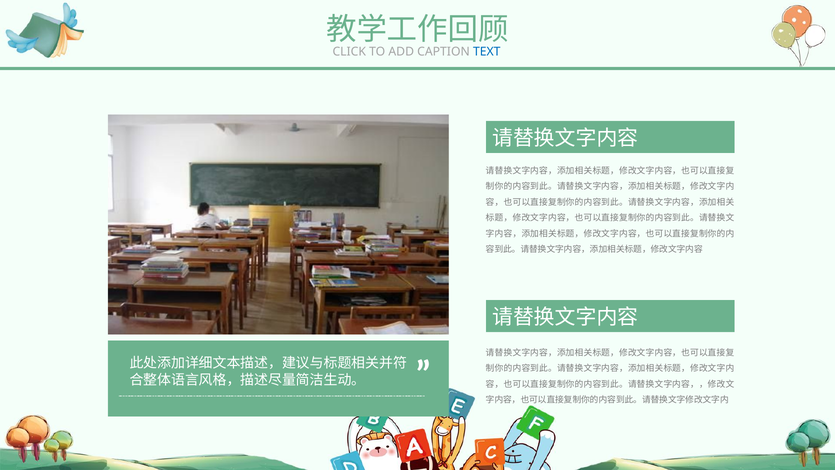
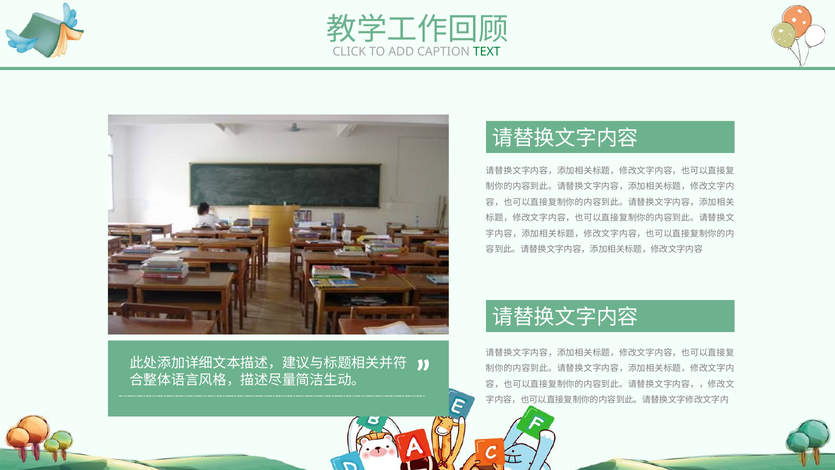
TEXT colour: blue -> green
